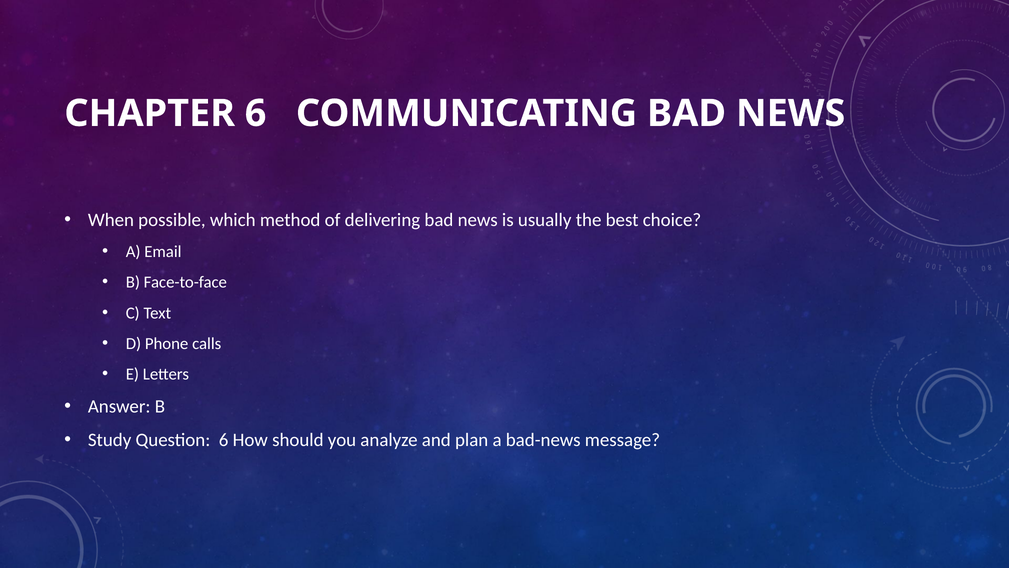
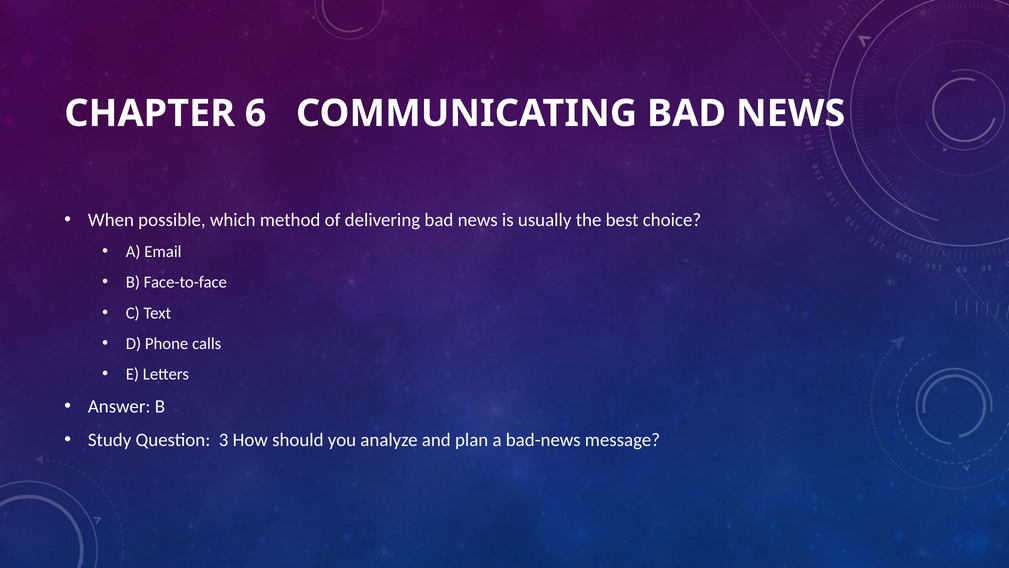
Question 6: 6 -> 3
